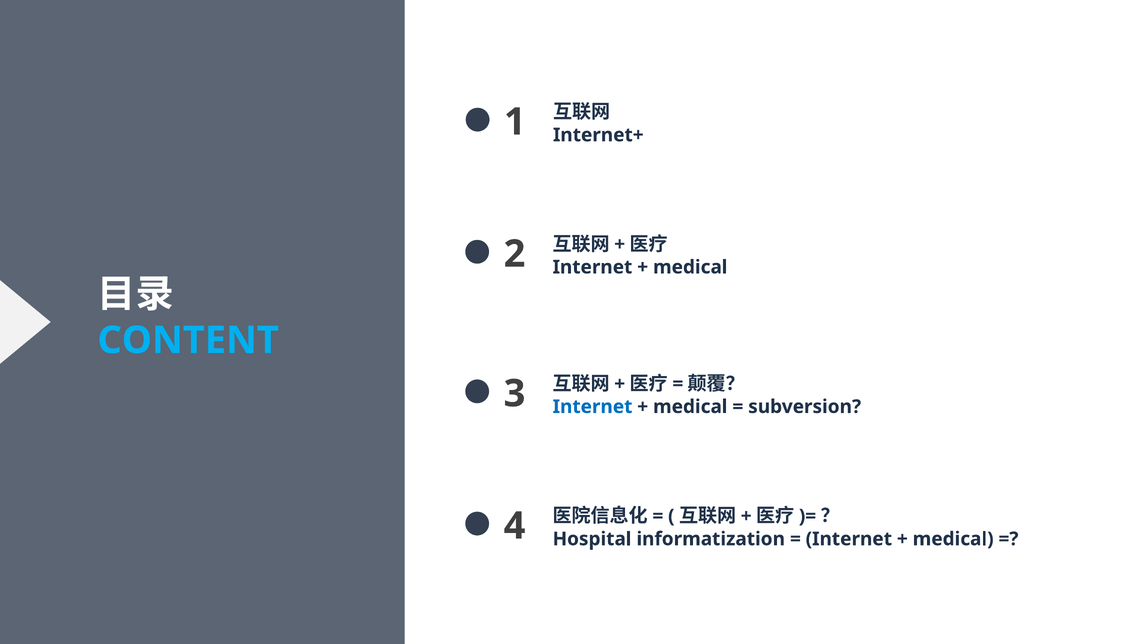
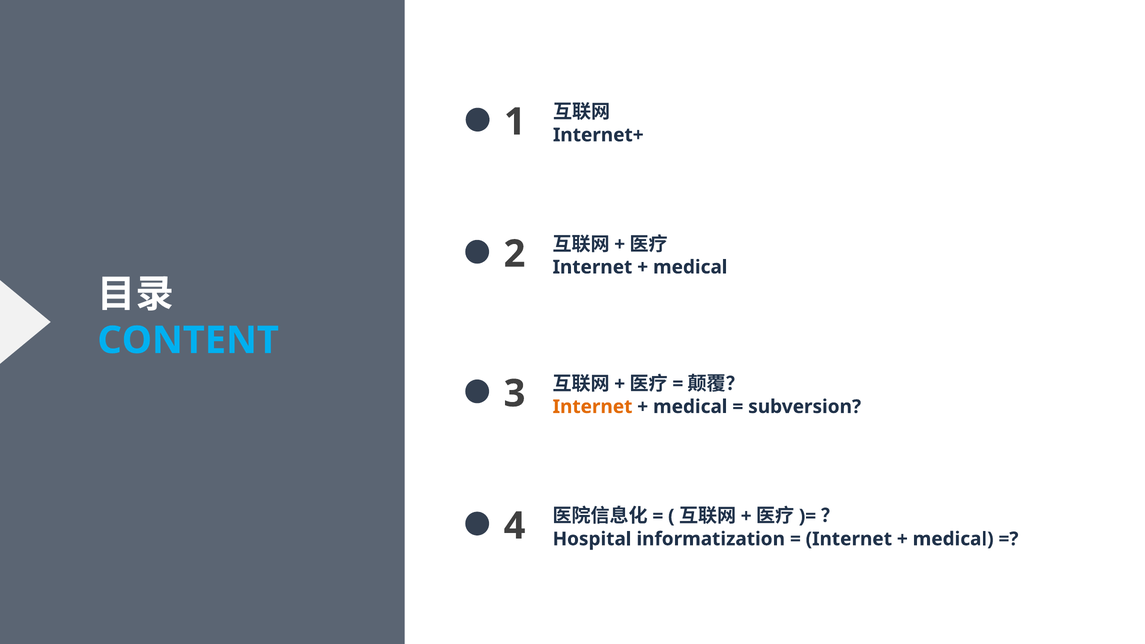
Internet at (593, 407) colour: blue -> orange
